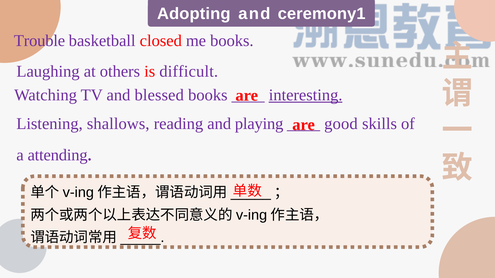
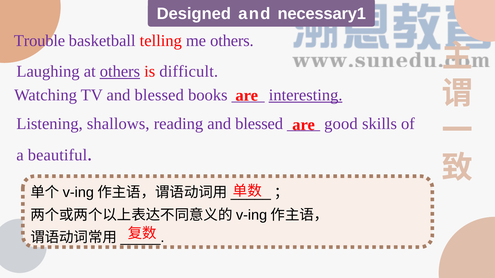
Adopting: Adopting -> Designed
ceremony1: ceremony1 -> necessary1
closed: closed -> telling
me books: books -> others
others at (120, 72) underline: none -> present
reading and playing: playing -> blessed
attending: attending -> beautiful
